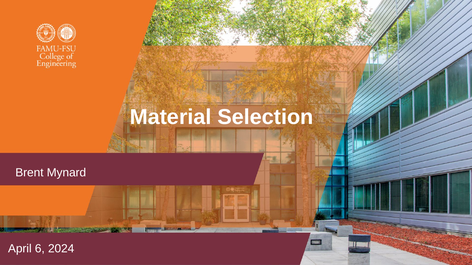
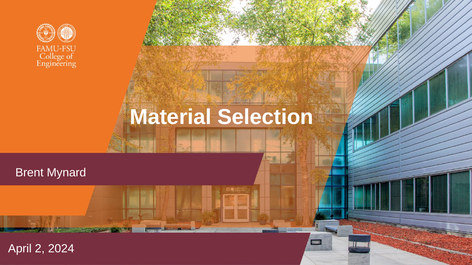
6: 6 -> 2
